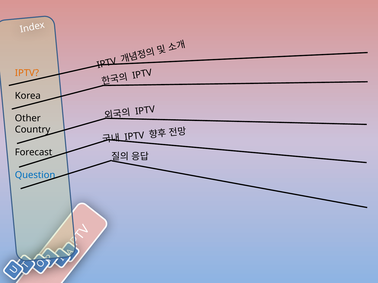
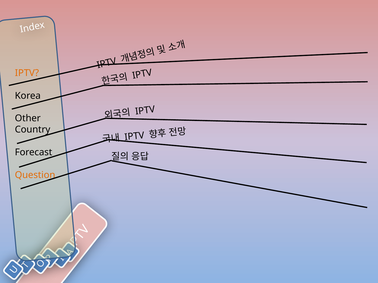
Question colour: blue -> orange
